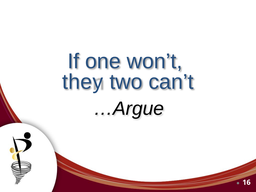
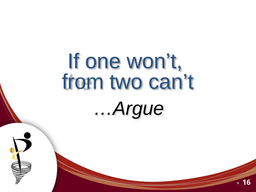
they: they -> from
